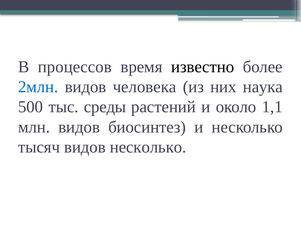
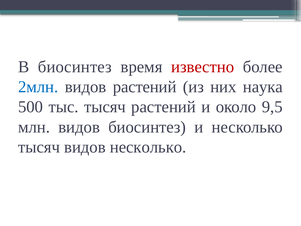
В процессов: процессов -> биосинтез
известно colour: black -> red
видов человека: человека -> растений
тыс среды: среды -> тысяч
1,1: 1,1 -> 9,5
